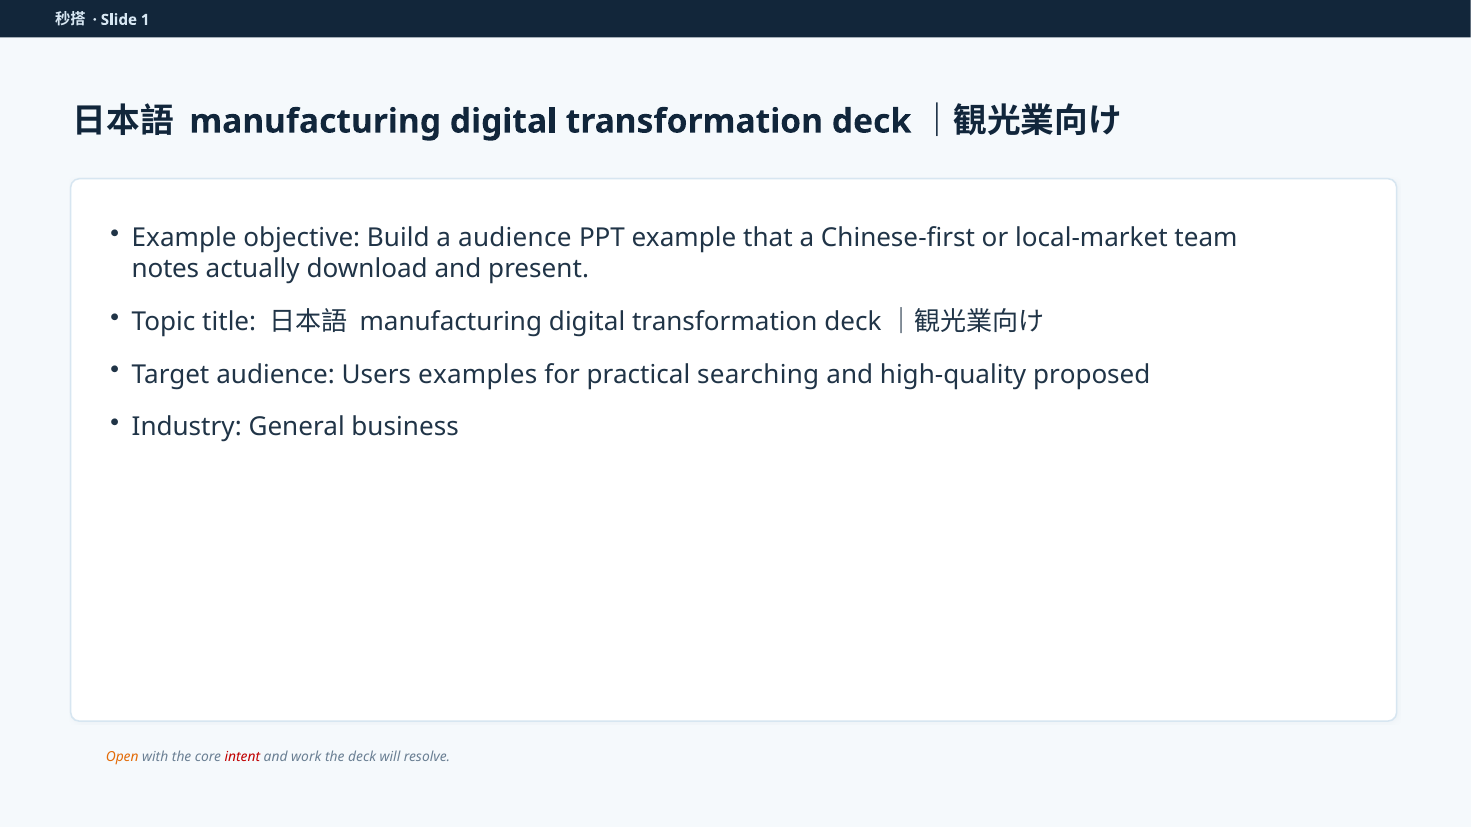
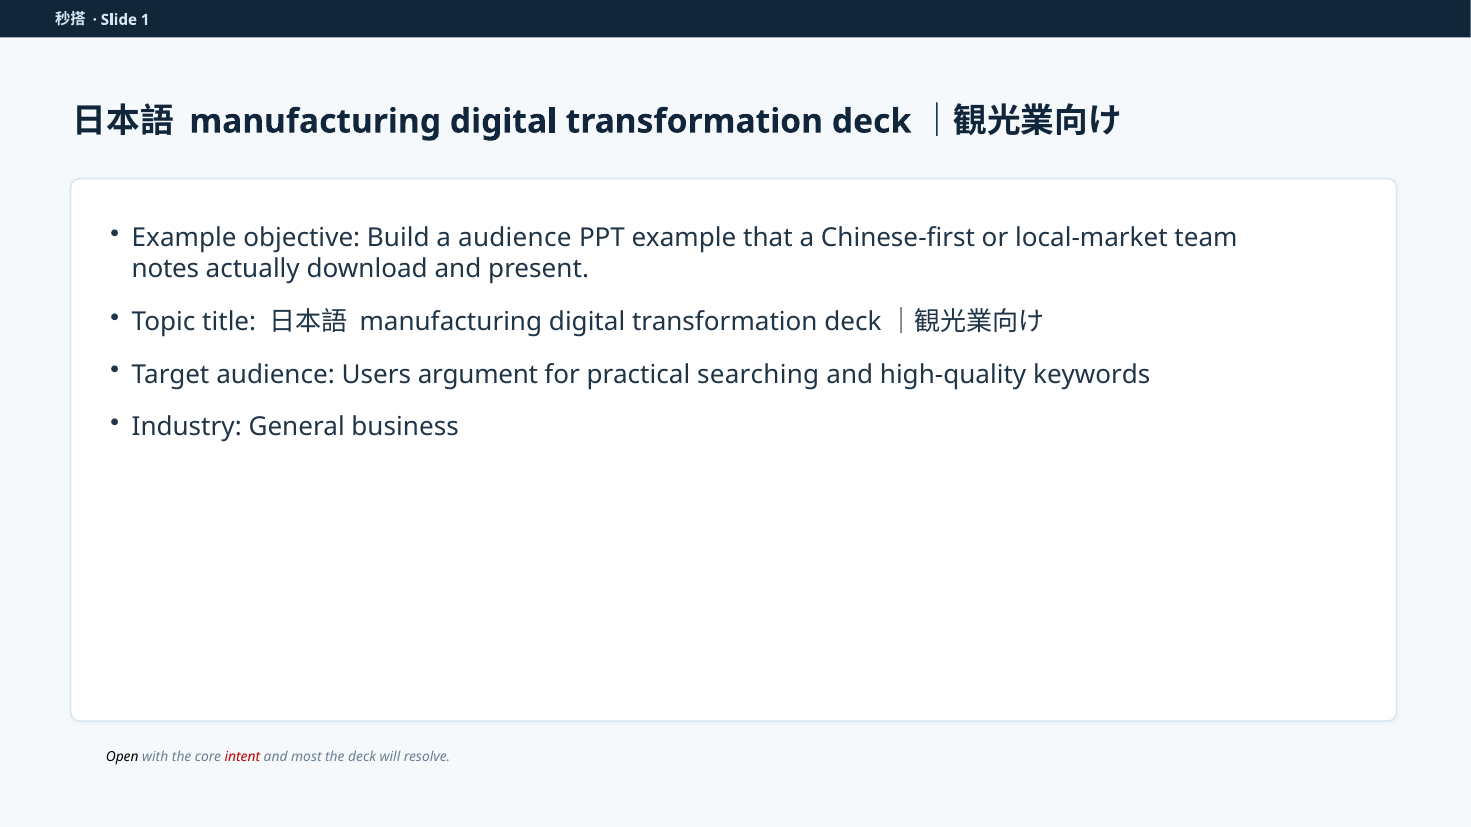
examples: examples -> argument
proposed: proposed -> keywords
Open colour: orange -> black
work: work -> most
